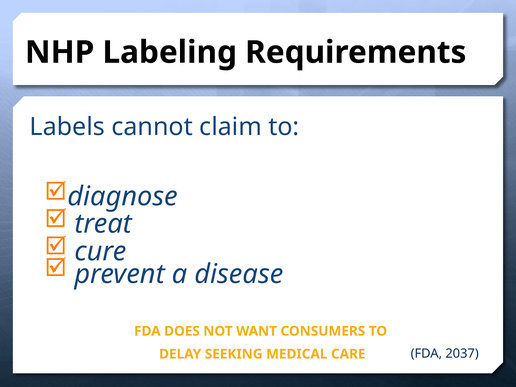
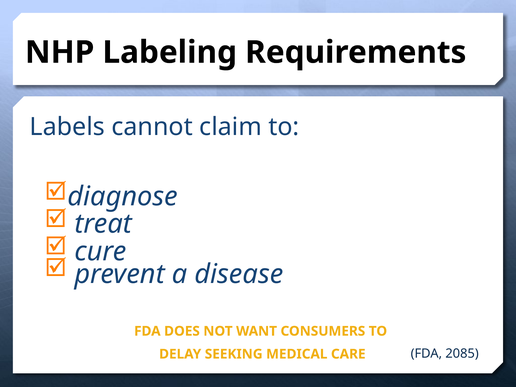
2037: 2037 -> 2085
